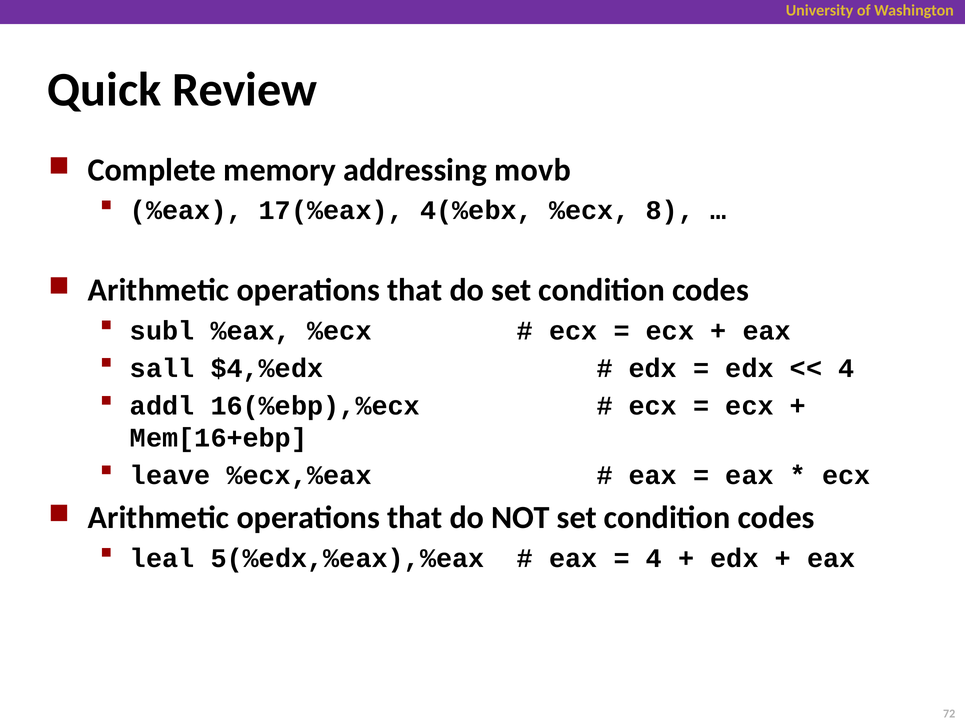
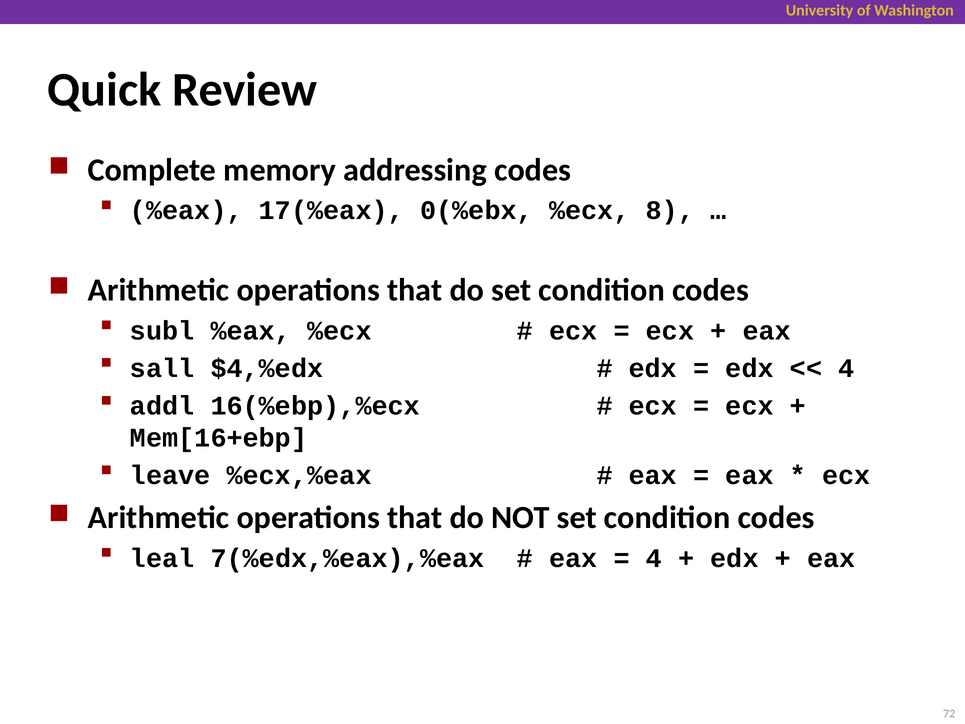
addressing movb: movb -> codes
4(%ebx: 4(%ebx -> 0(%ebx
5(%edx,%eax),%eax: 5(%edx,%eax),%eax -> 7(%edx,%eax),%eax
